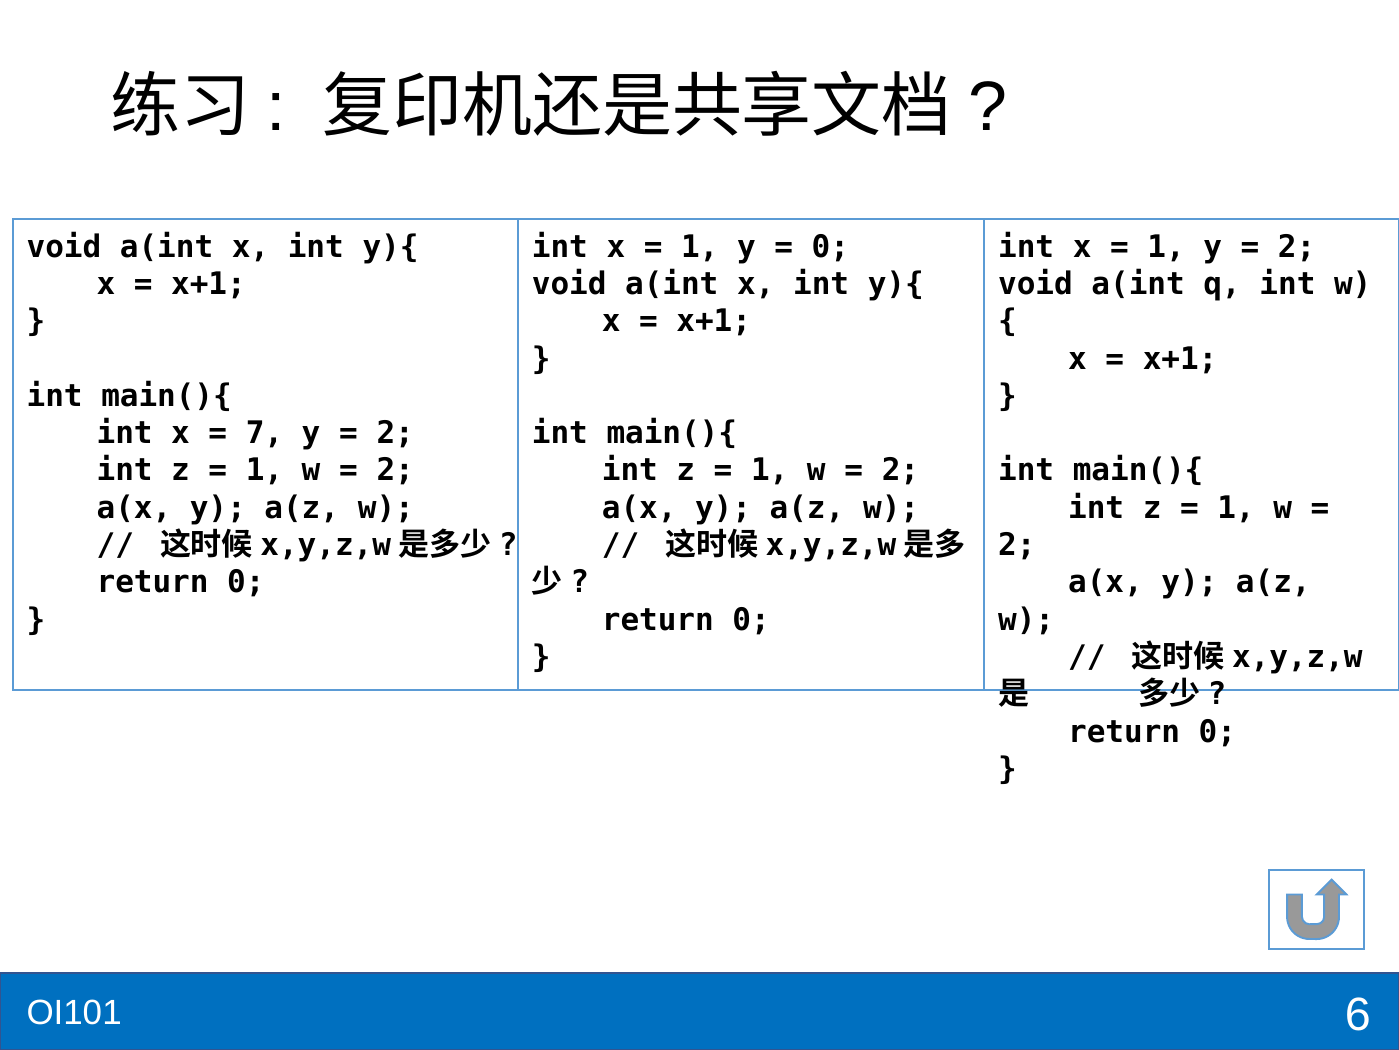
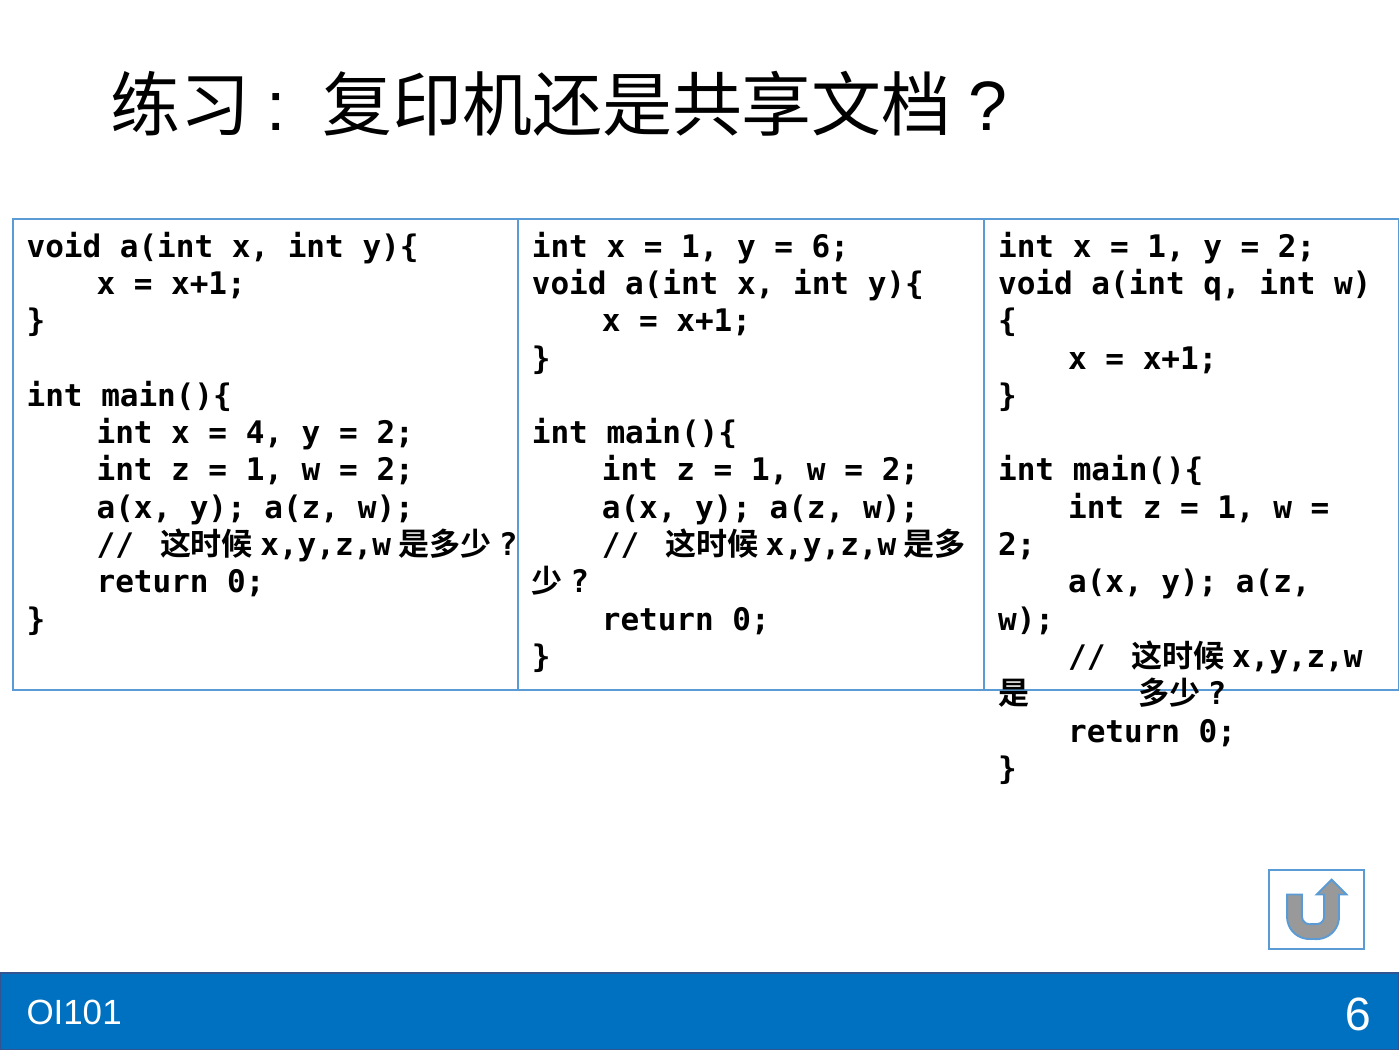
0 at (830, 247): 0 -> 6
7: 7 -> 4
